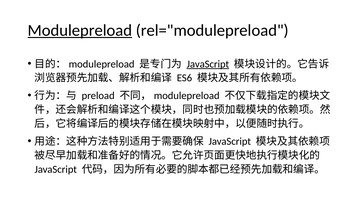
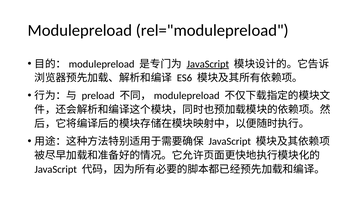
Modulepreload underline: present -> none
